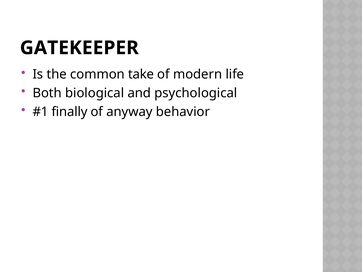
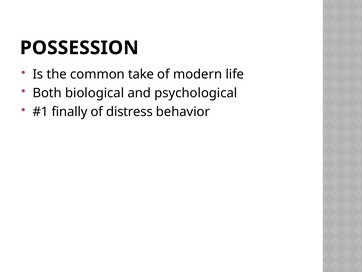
GATEKEEPER: GATEKEEPER -> POSSESSION
anyway: anyway -> distress
